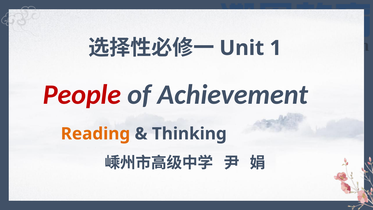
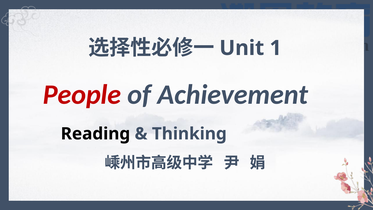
Reading colour: orange -> black
